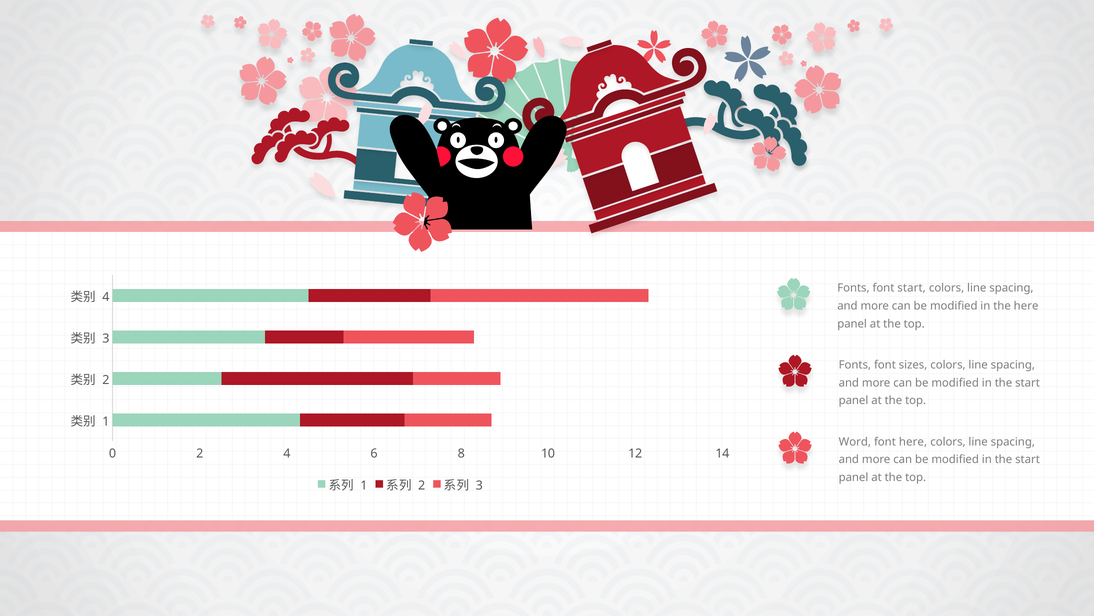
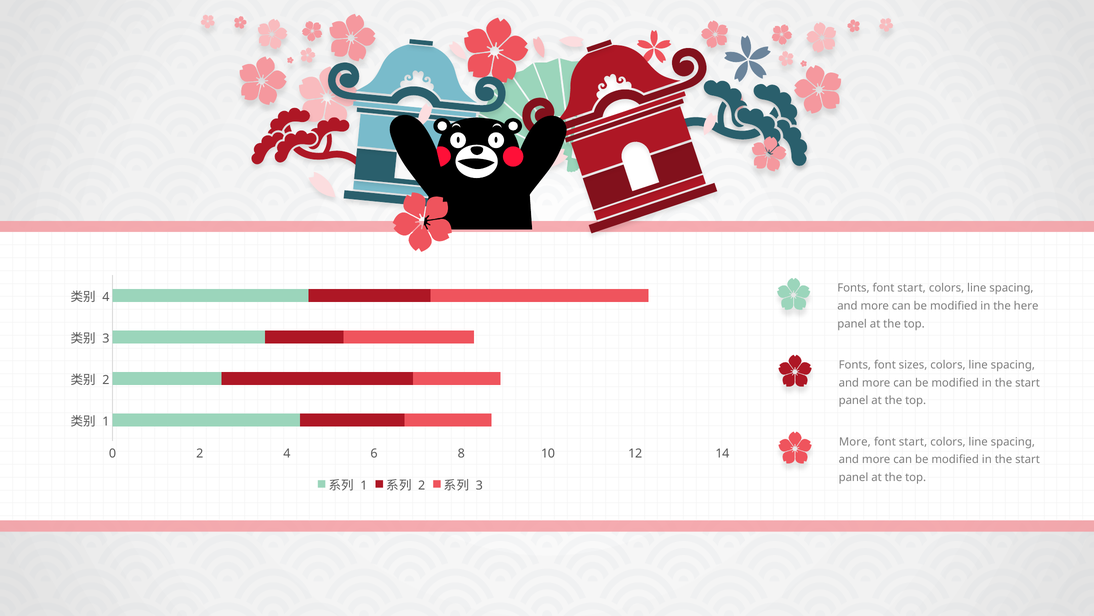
Word at (855, 441): Word -> More
here at (913, 441): here -> start
